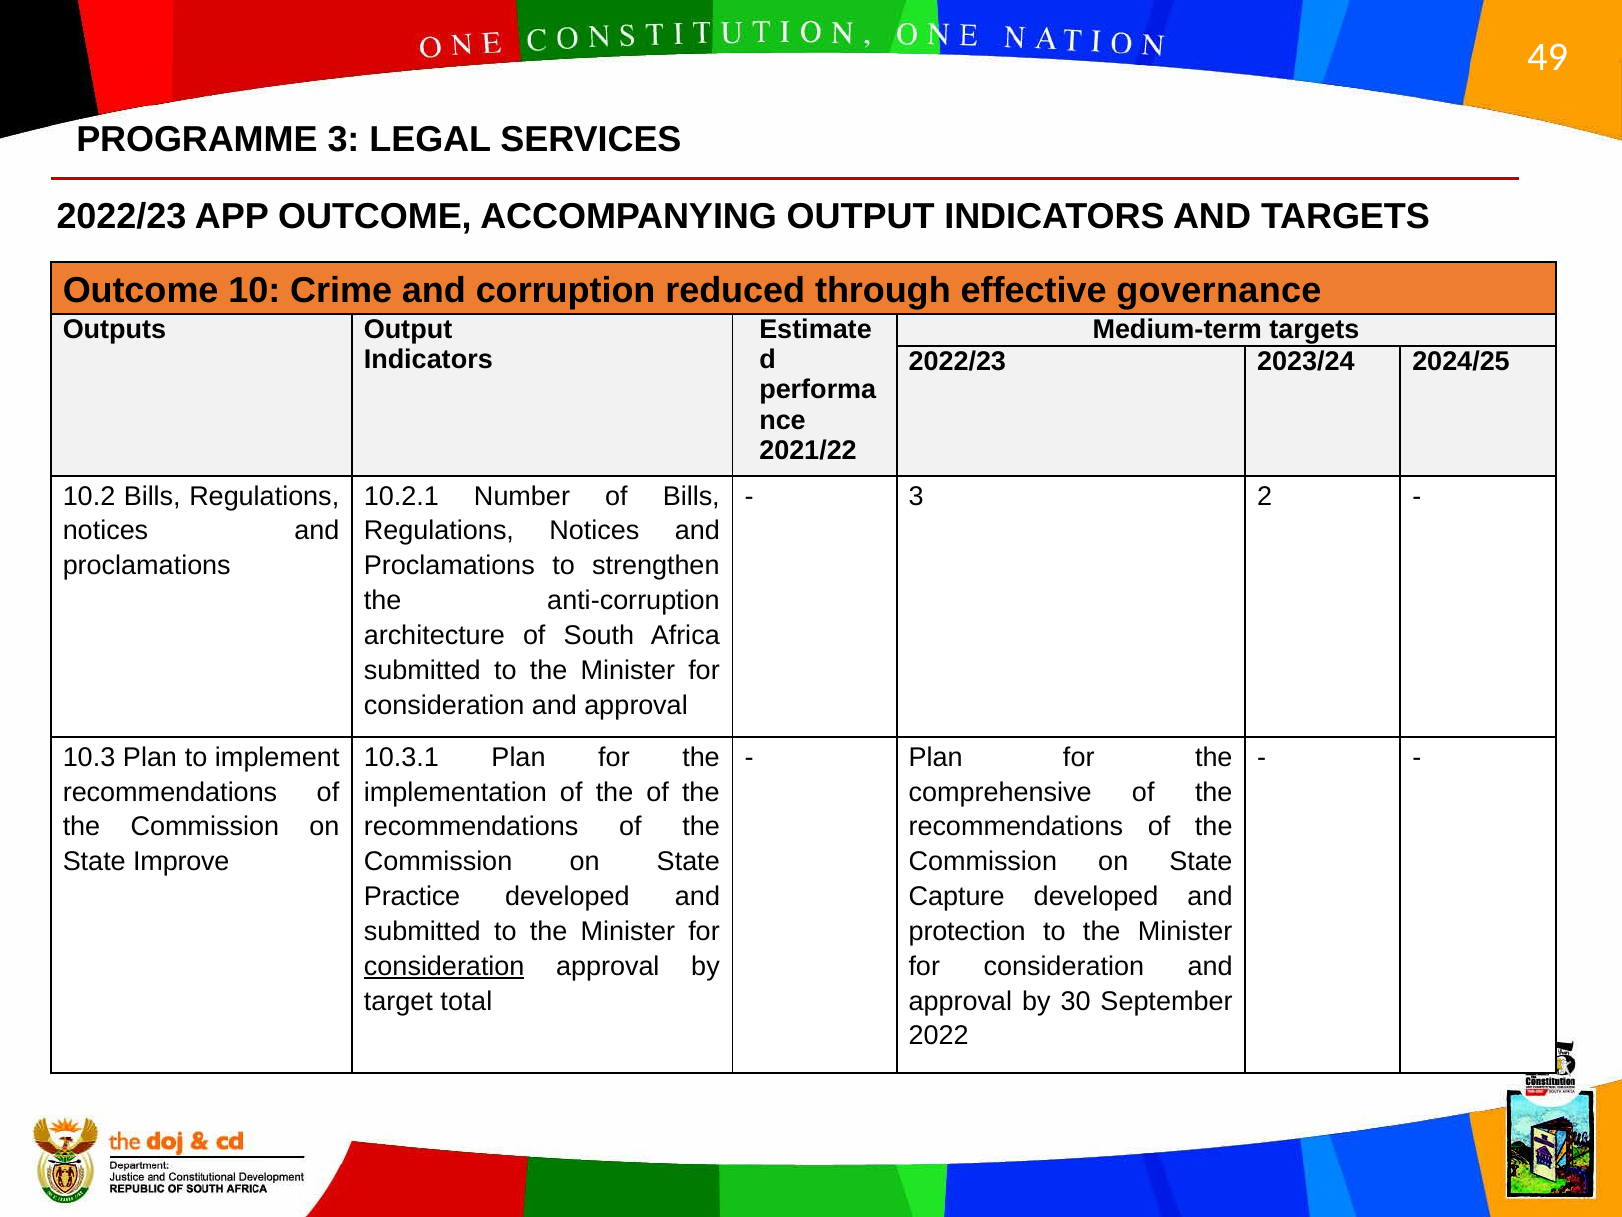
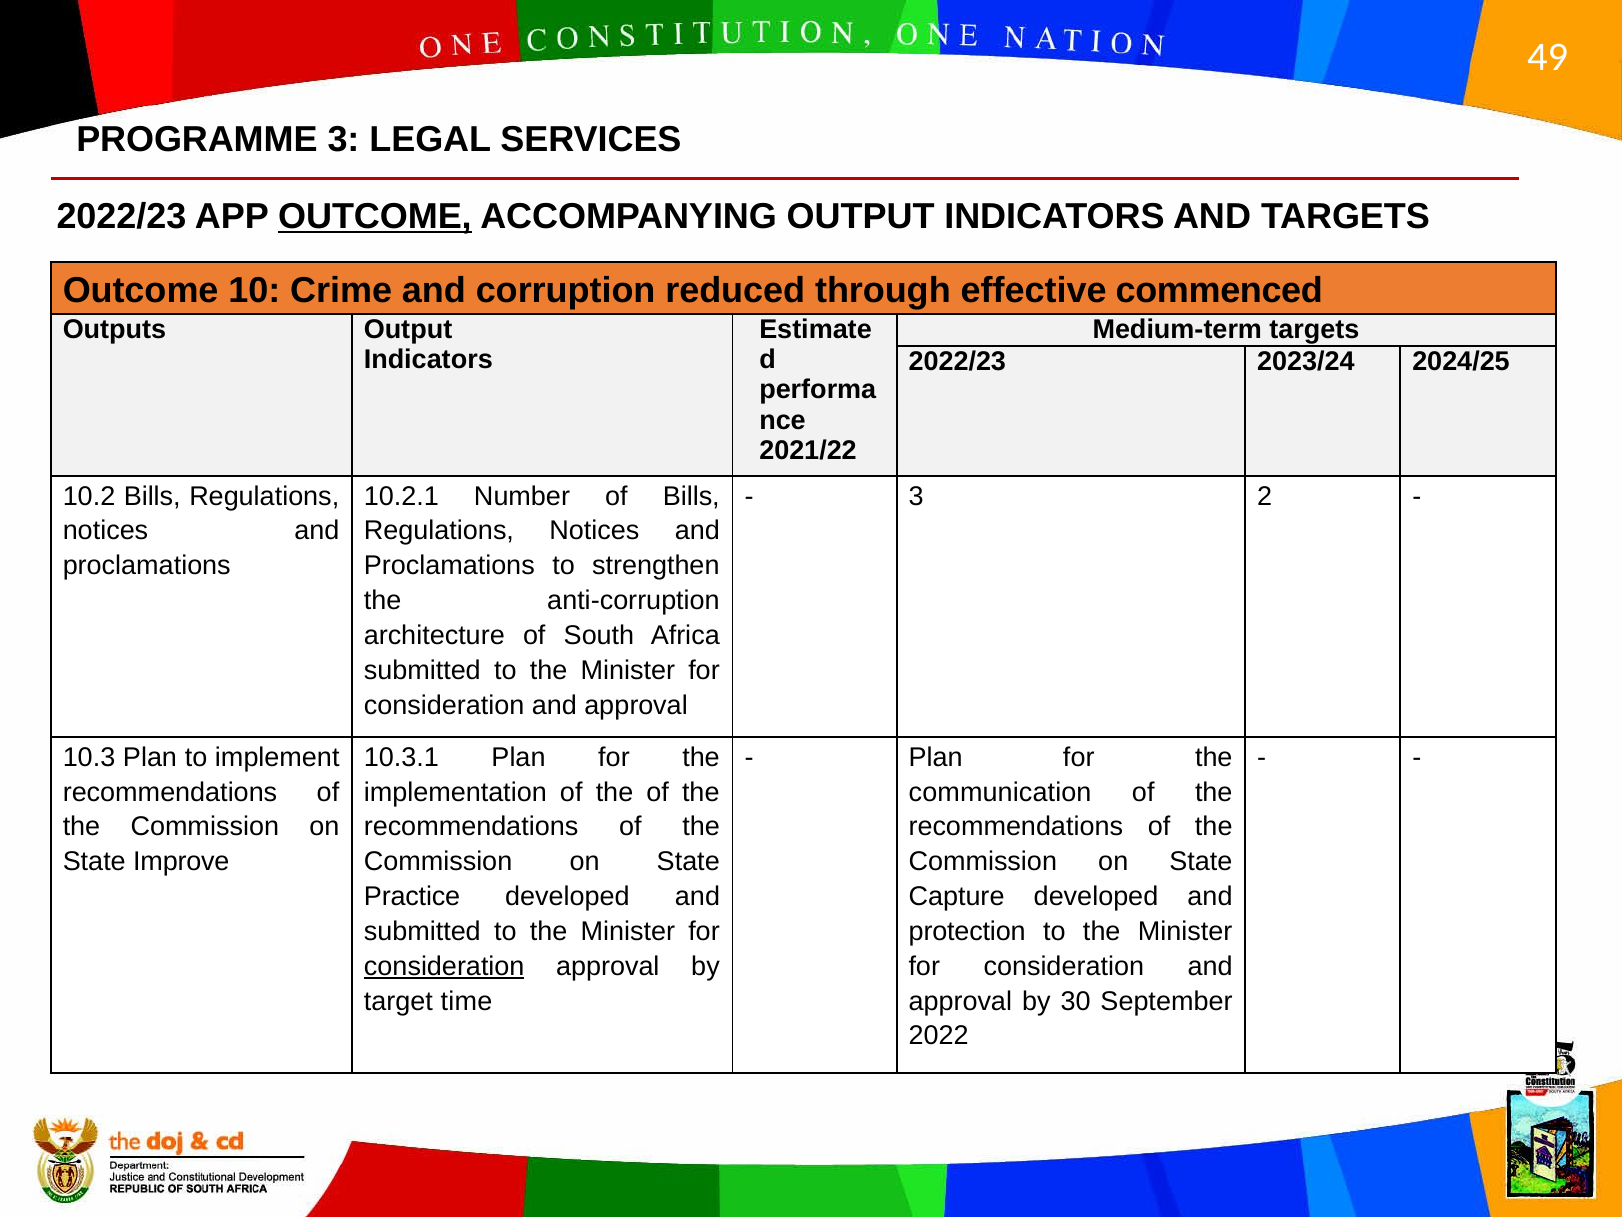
OUTCOME at (375, 216) underline: none -> present
governance: governance -> commenced
comprehensive: comprehensive -> communication
total: total -> time
